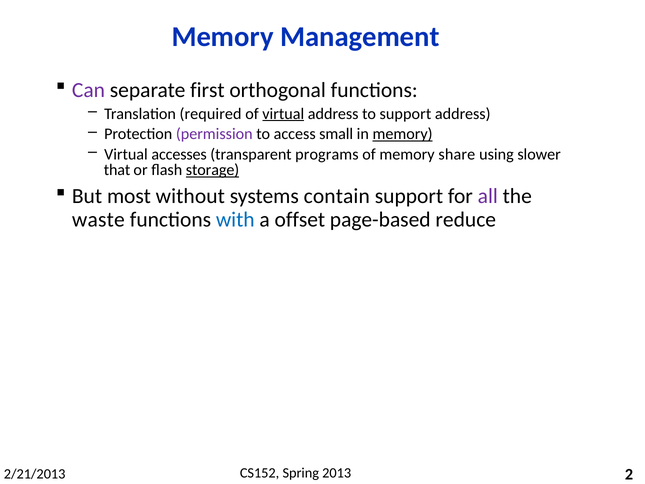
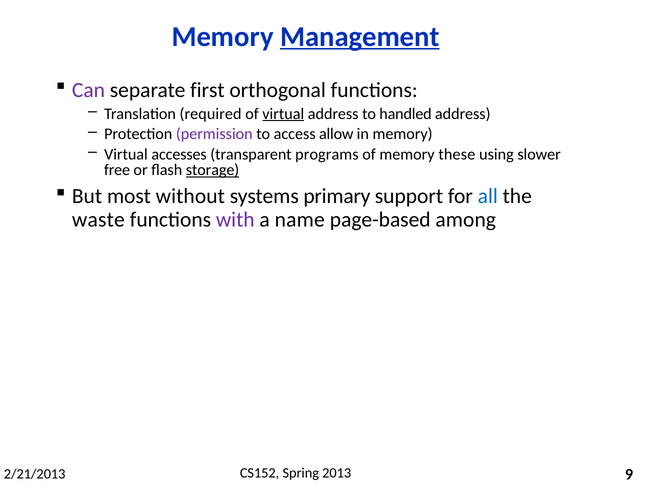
Management underline: none -> present
to support: support -> handled
small: small -> allow
memory at (403, 134) underline: present -> none
share: share -> these
that: that -> free
contain: contain -> primary
all colour: purple -> blue
with colour: blue -> purple
offset: offset -> name
reduce: reduce -> among
2: 2 -> 9
